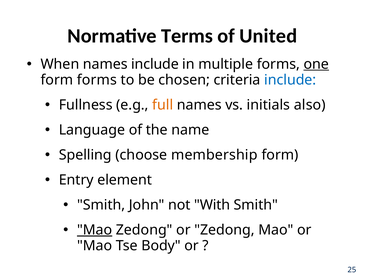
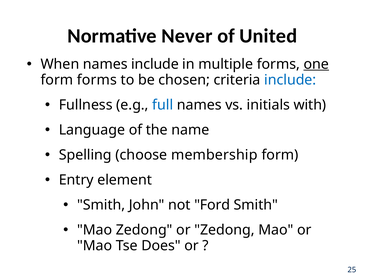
Terms: Terms -> Never
full colour: orange -> blue
also: also -> with
With: With -> Ford
Mao at (95, 230) underline: present -> none
Body: Body -> Does
